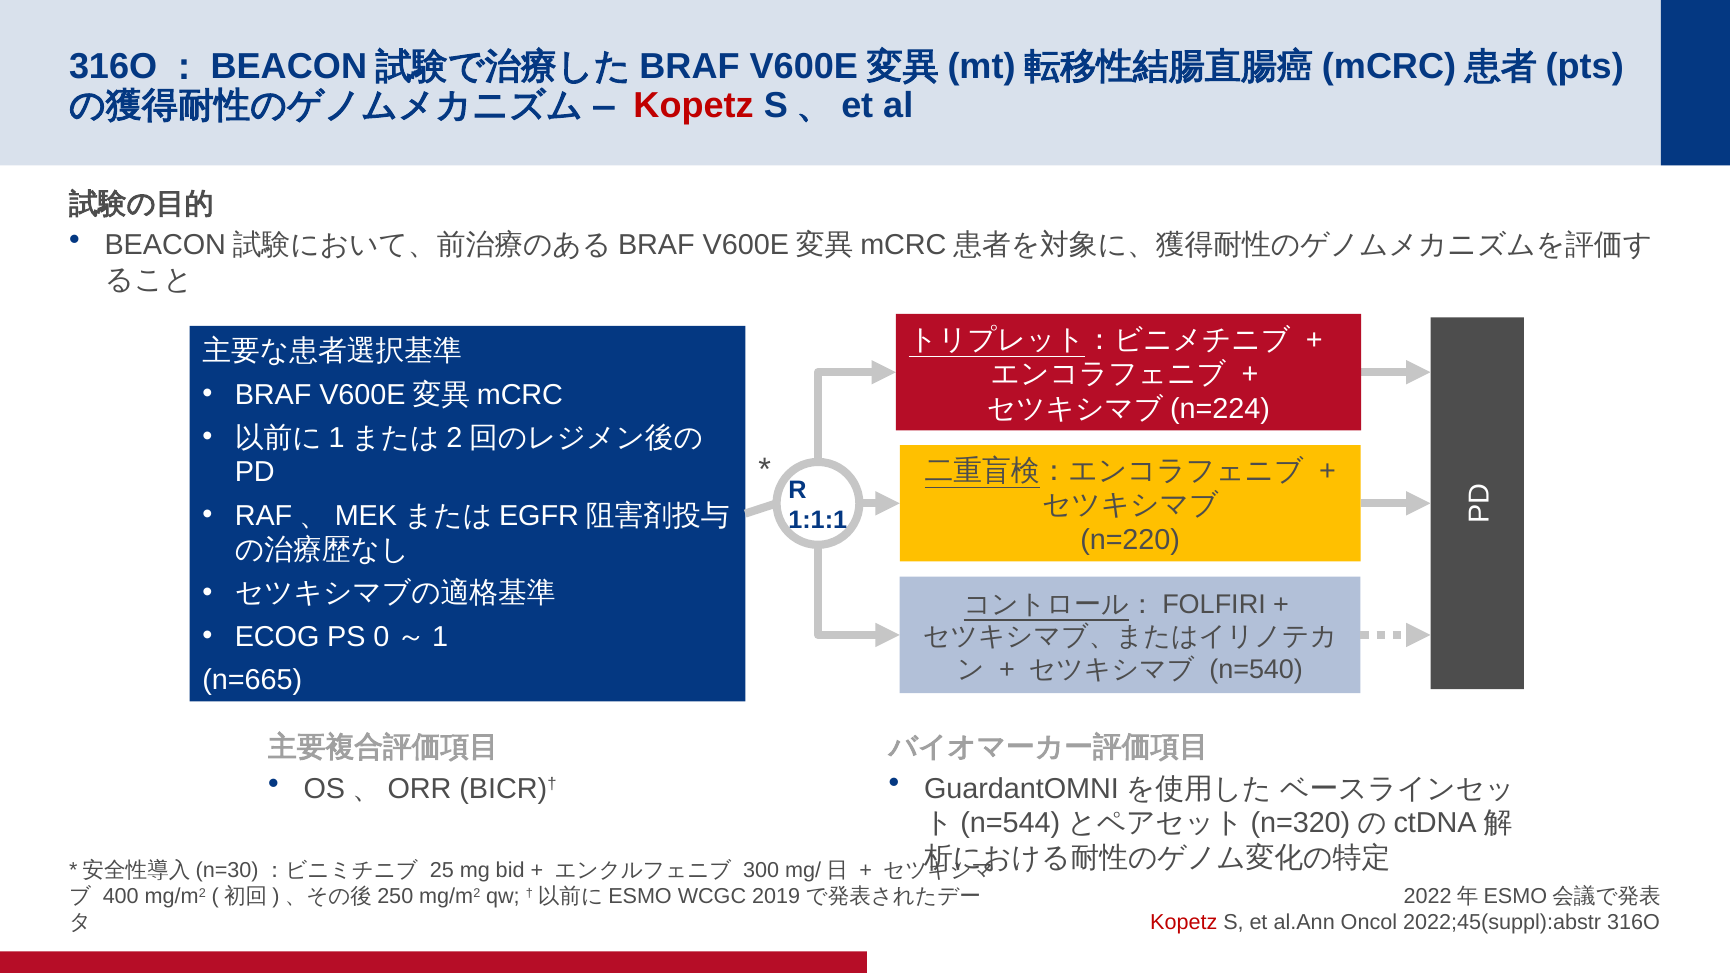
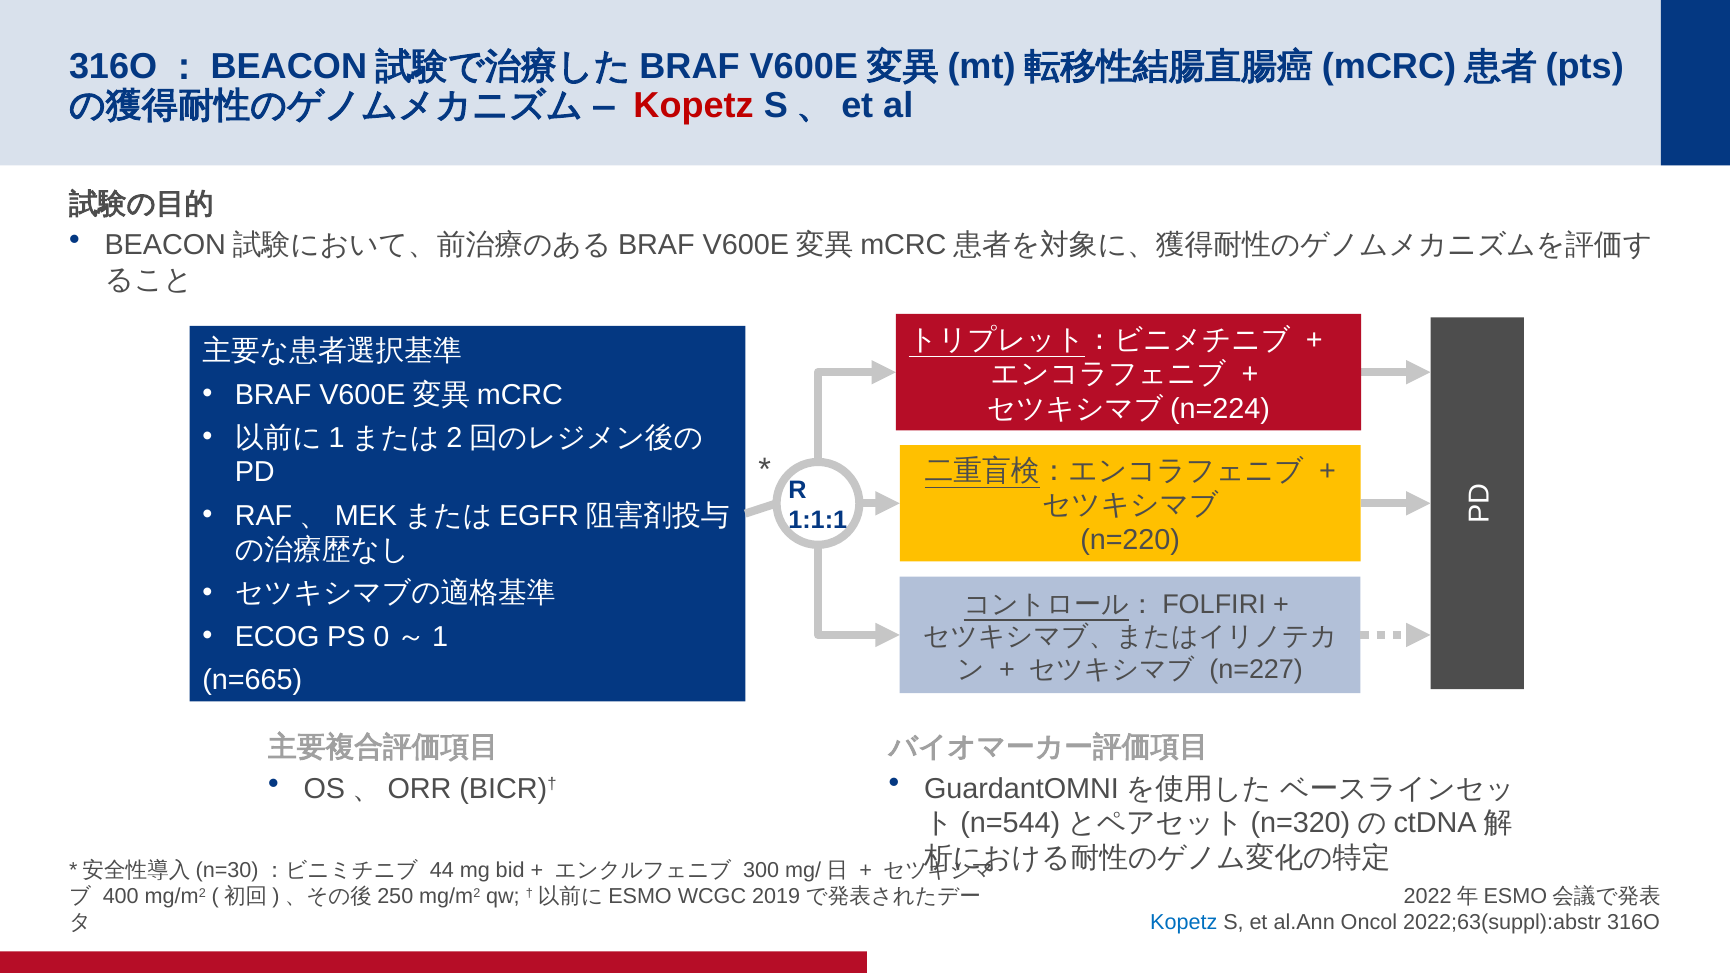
n=540: n=540 -> n=227
25: 25 -> 44
Kopetz at (1184, 923) colour: red -> blue
2022;45(suppl):abstr: 2022;45(suppl):abstr -> 2022;63(suppl):abstr
